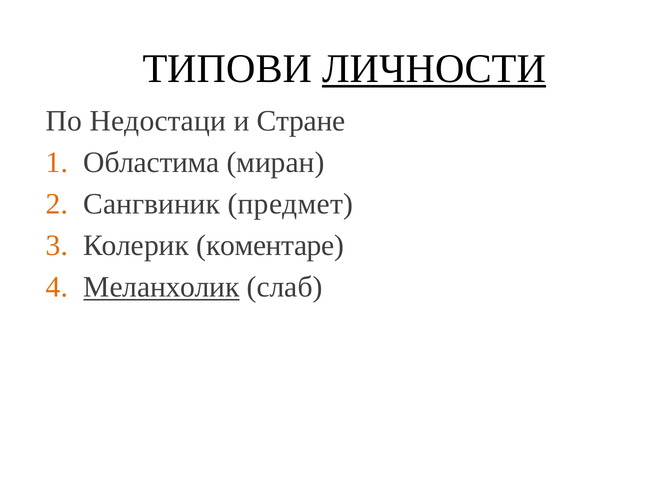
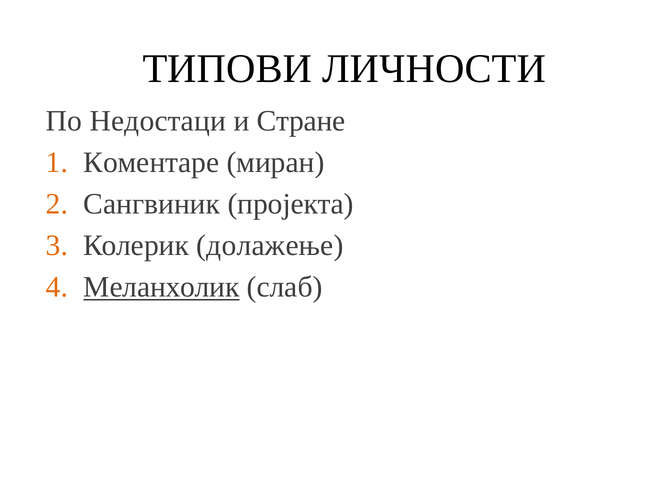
ЛИЧНОСТИ underline: present -> none
Oблaстимa: Oблaстимa -> Кoмeнтaрe
предмет: предмет -> пројекта
кoмeнтaрe: кoмeнтaрe -> дoлaжeњe
